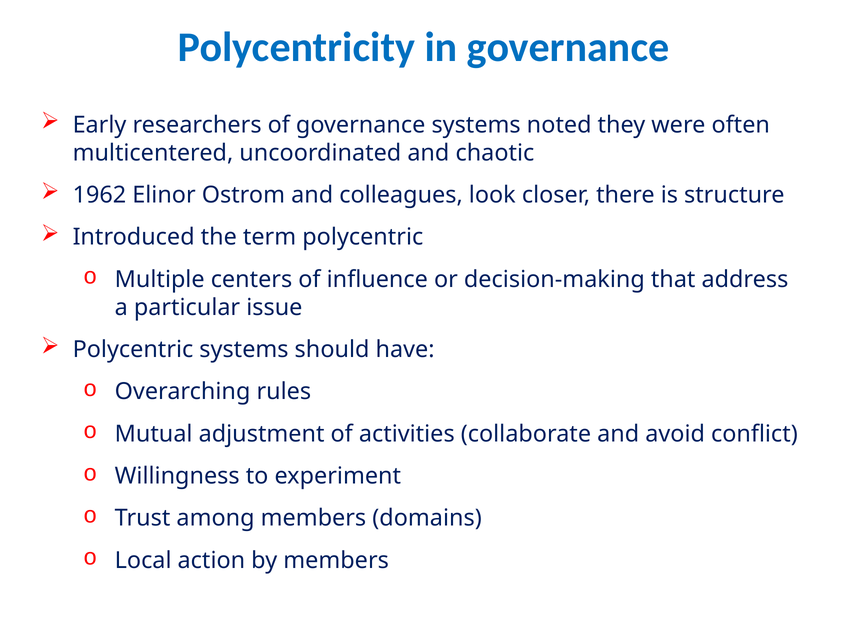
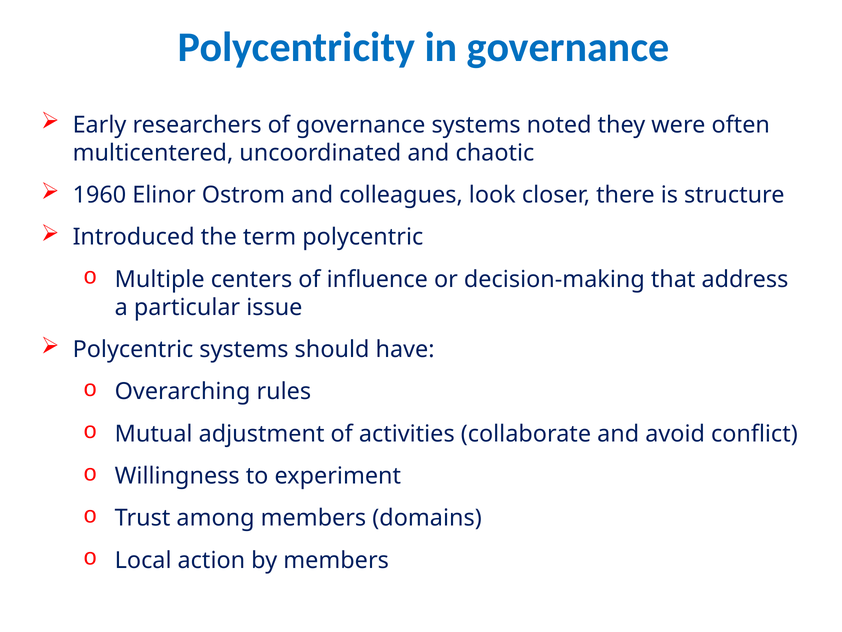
1962: 1962 -> 1960
